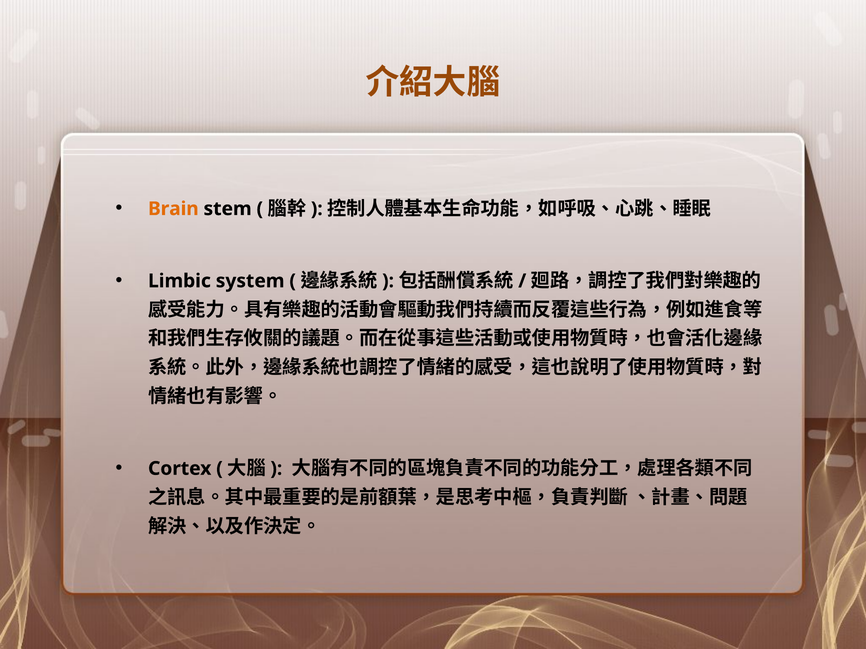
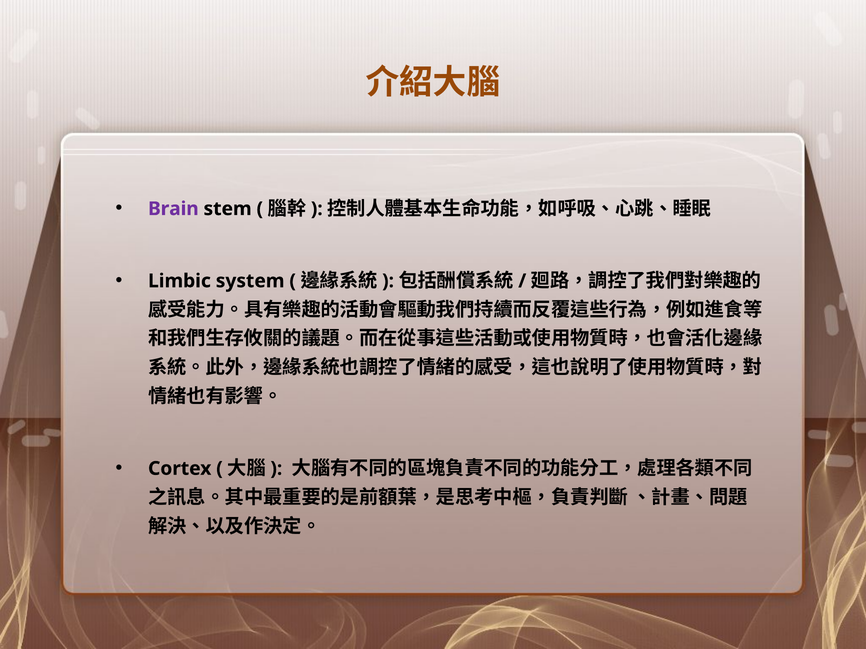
Brain colour: orange -> purple
